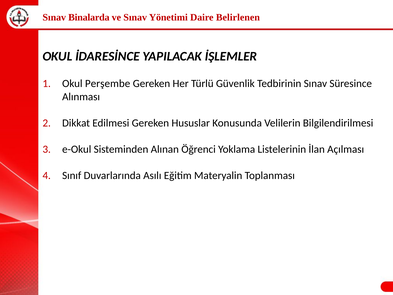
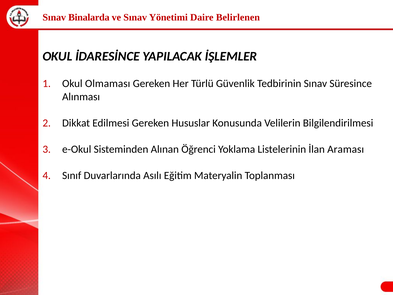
Perşembe: Perşembe -> Olmaması
Açılması: Açılması -> Araması
